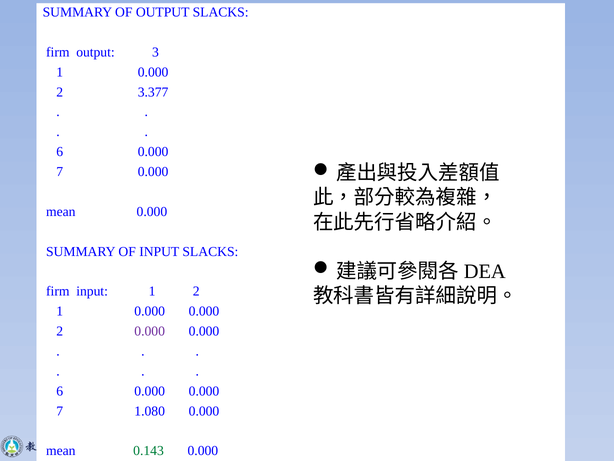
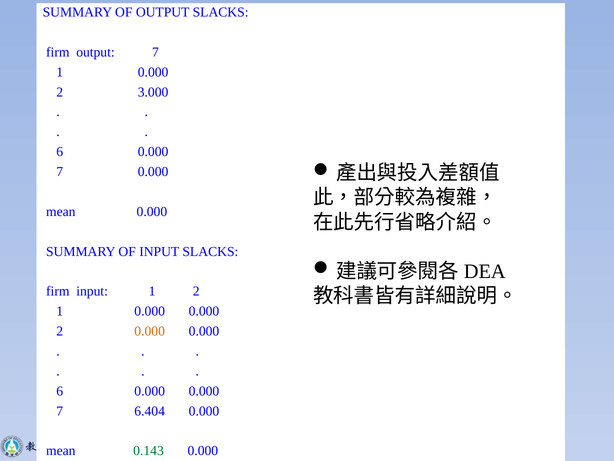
output 3: 3 -> 7
3.377: 3.377 -> 3.000
0.000 at (150, 331) colour: purple -> orange
1.080: 1.080 -> 6.404
